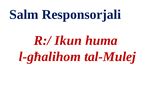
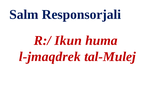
l-għalihom: l-għalihom -> l-jmaqdrek
